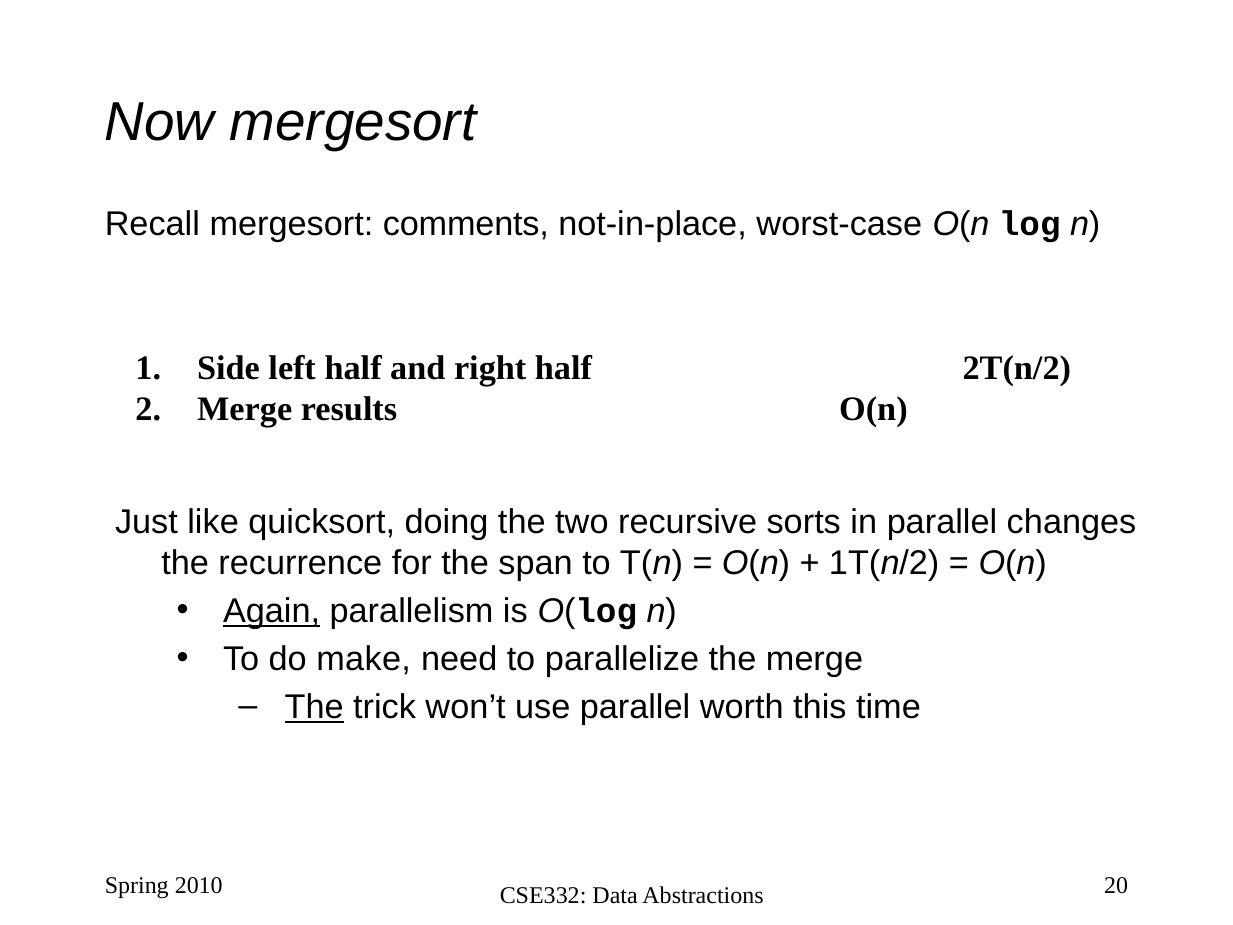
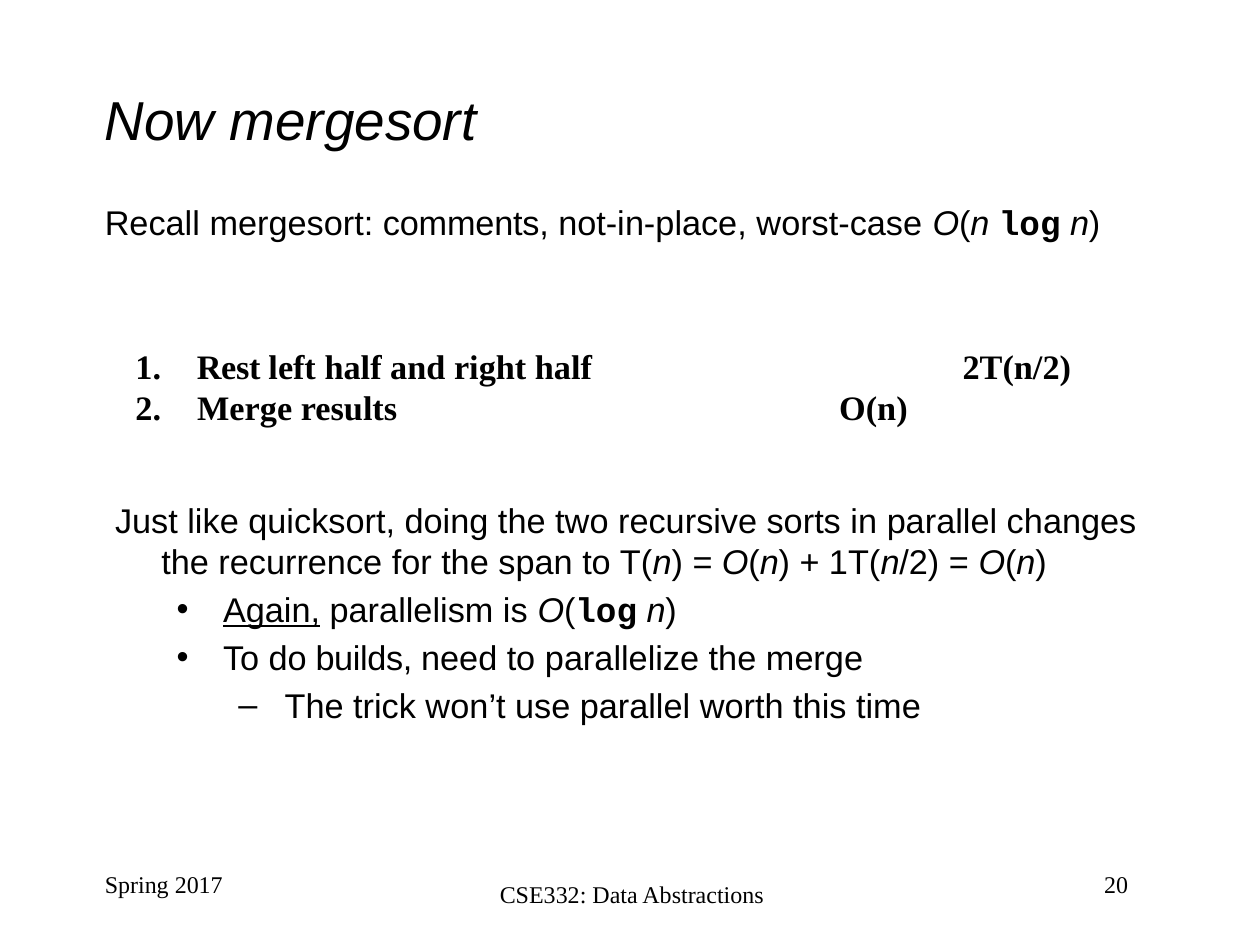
Side: Side -> Rest
make: make -> builds
The at (314, 707) underline: present -> none
2010: 2010 -> 2017
